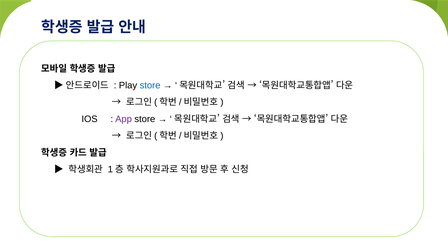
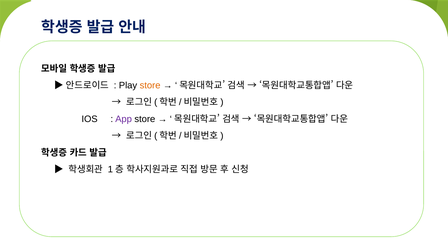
store at (150, 85) colour: blue -> orange
